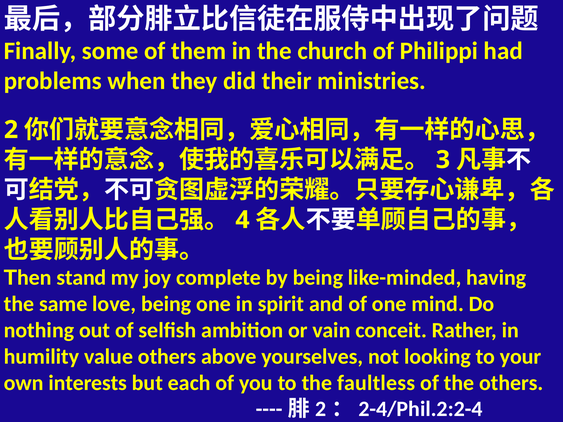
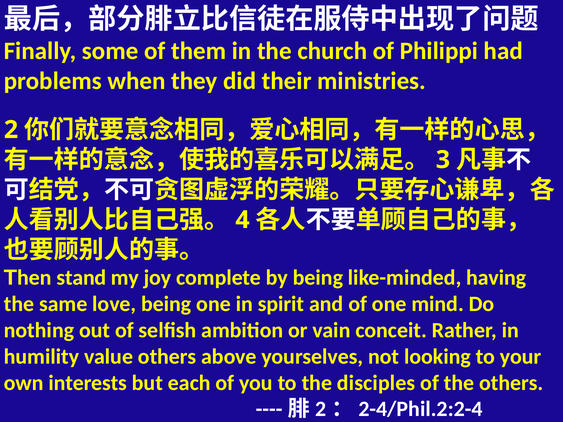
faultless: faultless -> disciples
